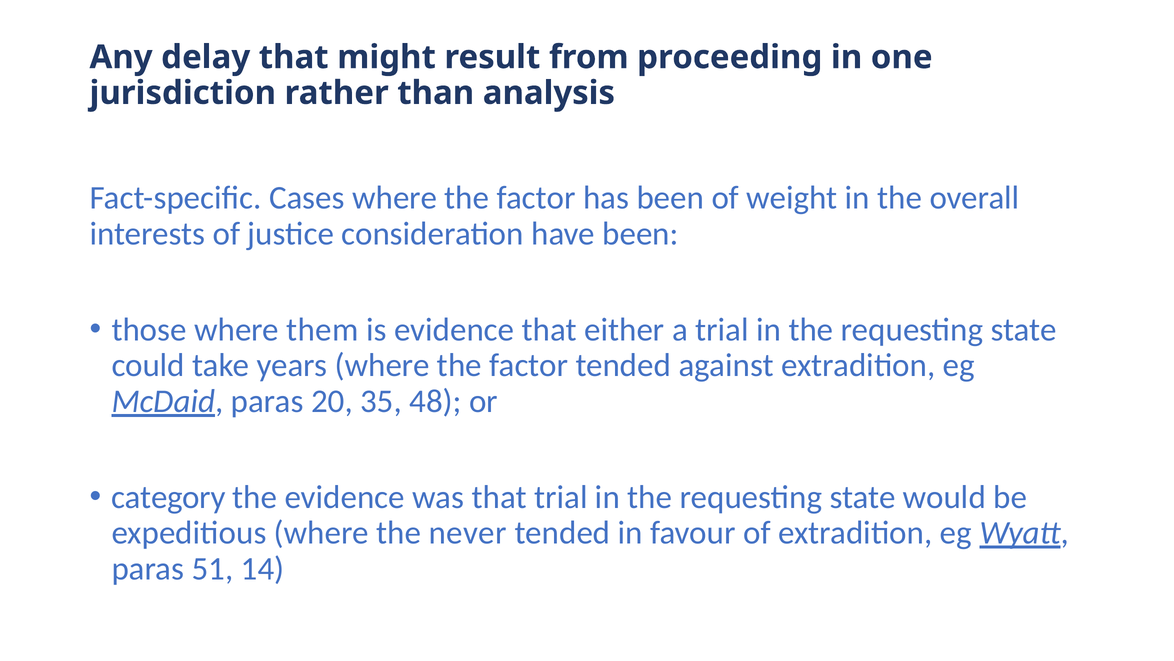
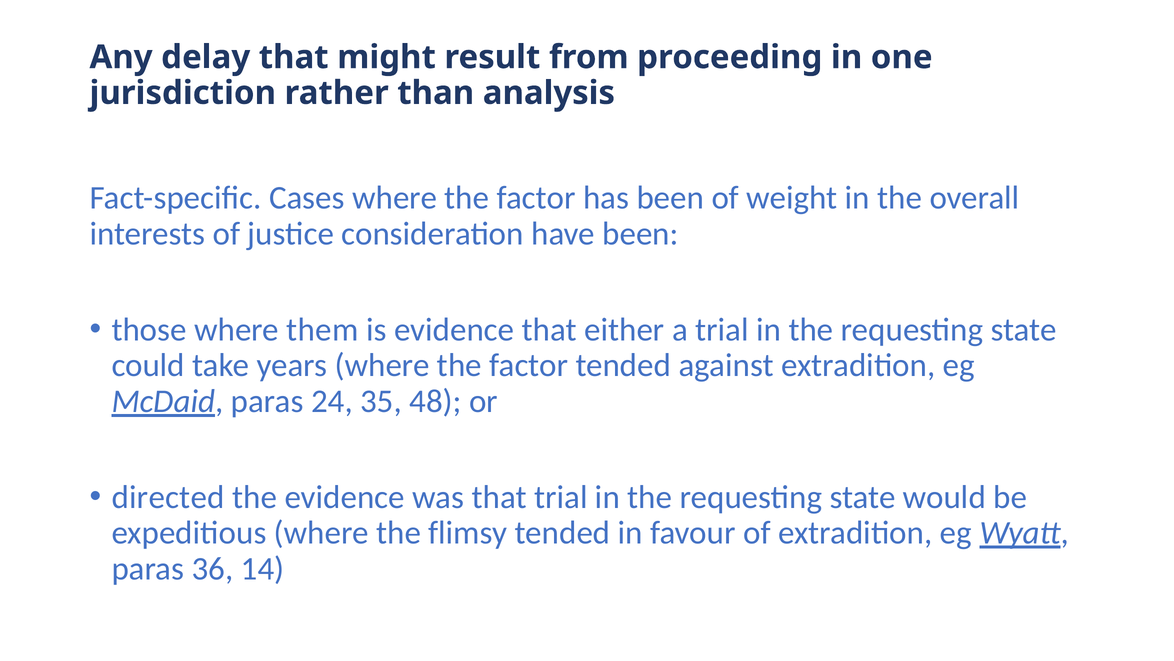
20: 20 -> 24
category: category -> directed
never: never -> flimsy
51: 51 -> 36
